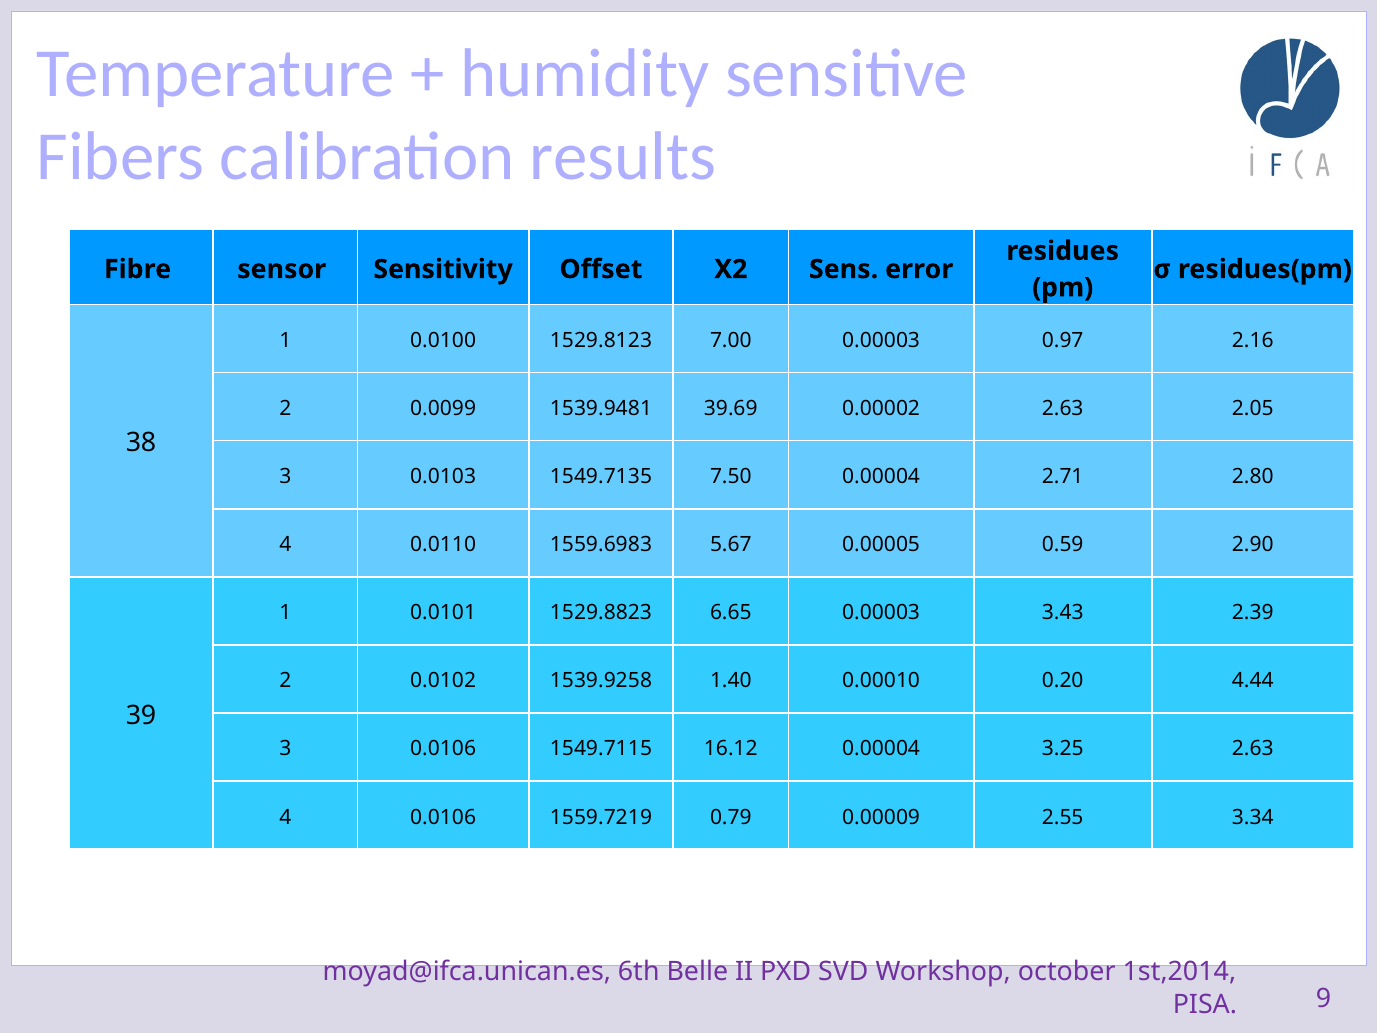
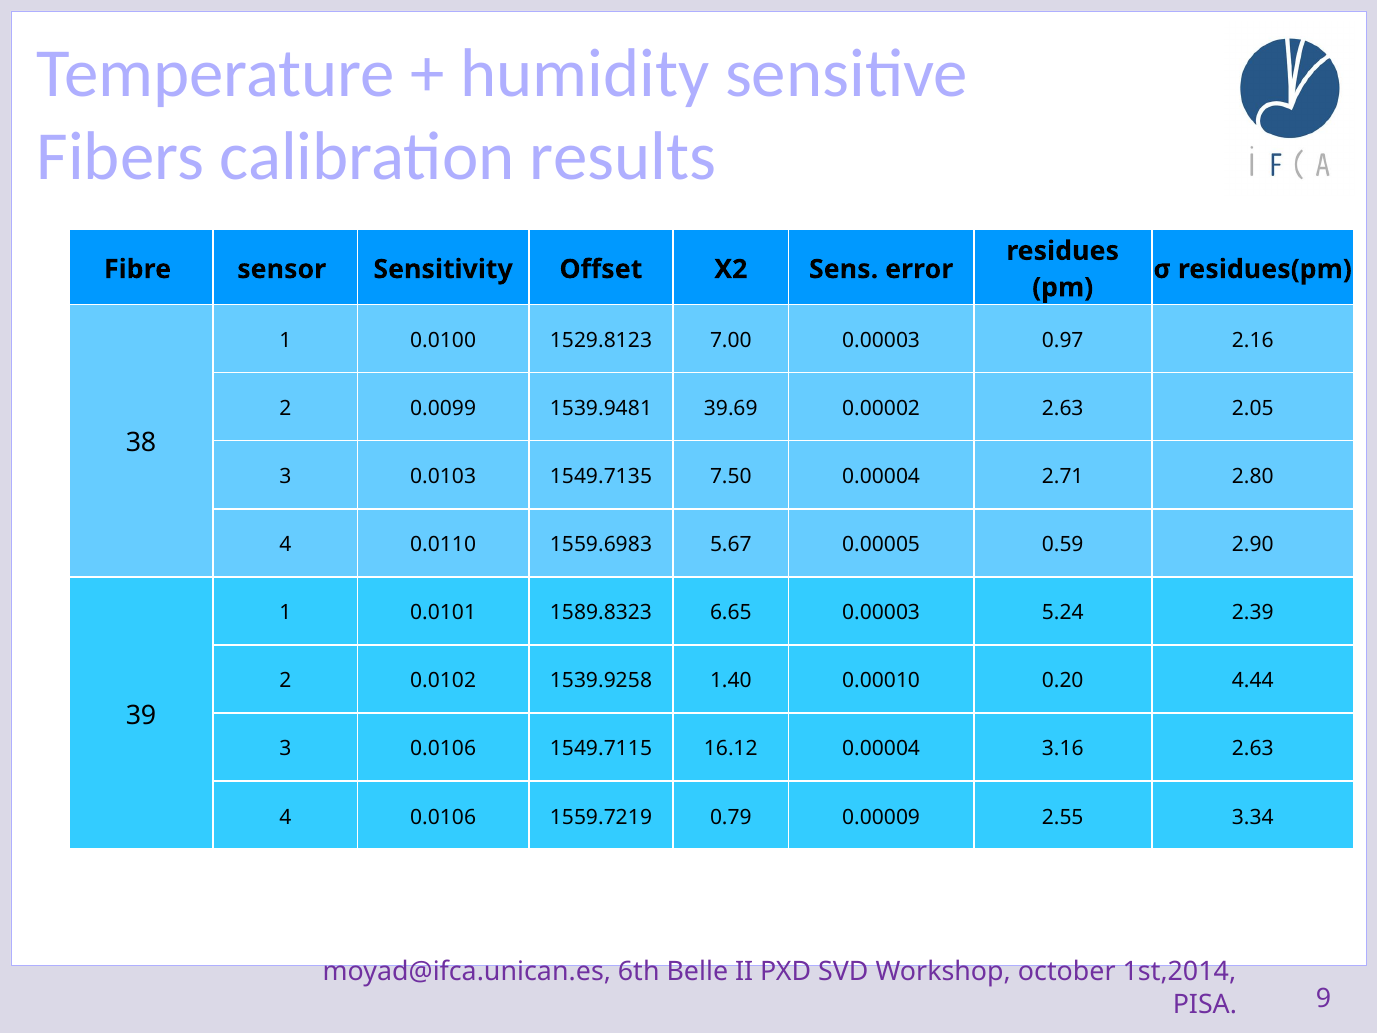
1529.8823: 1529.8823 -> 1589.8323
3.43: 3.43 -> 5.24
3.25: 3.25 -> 3.16
